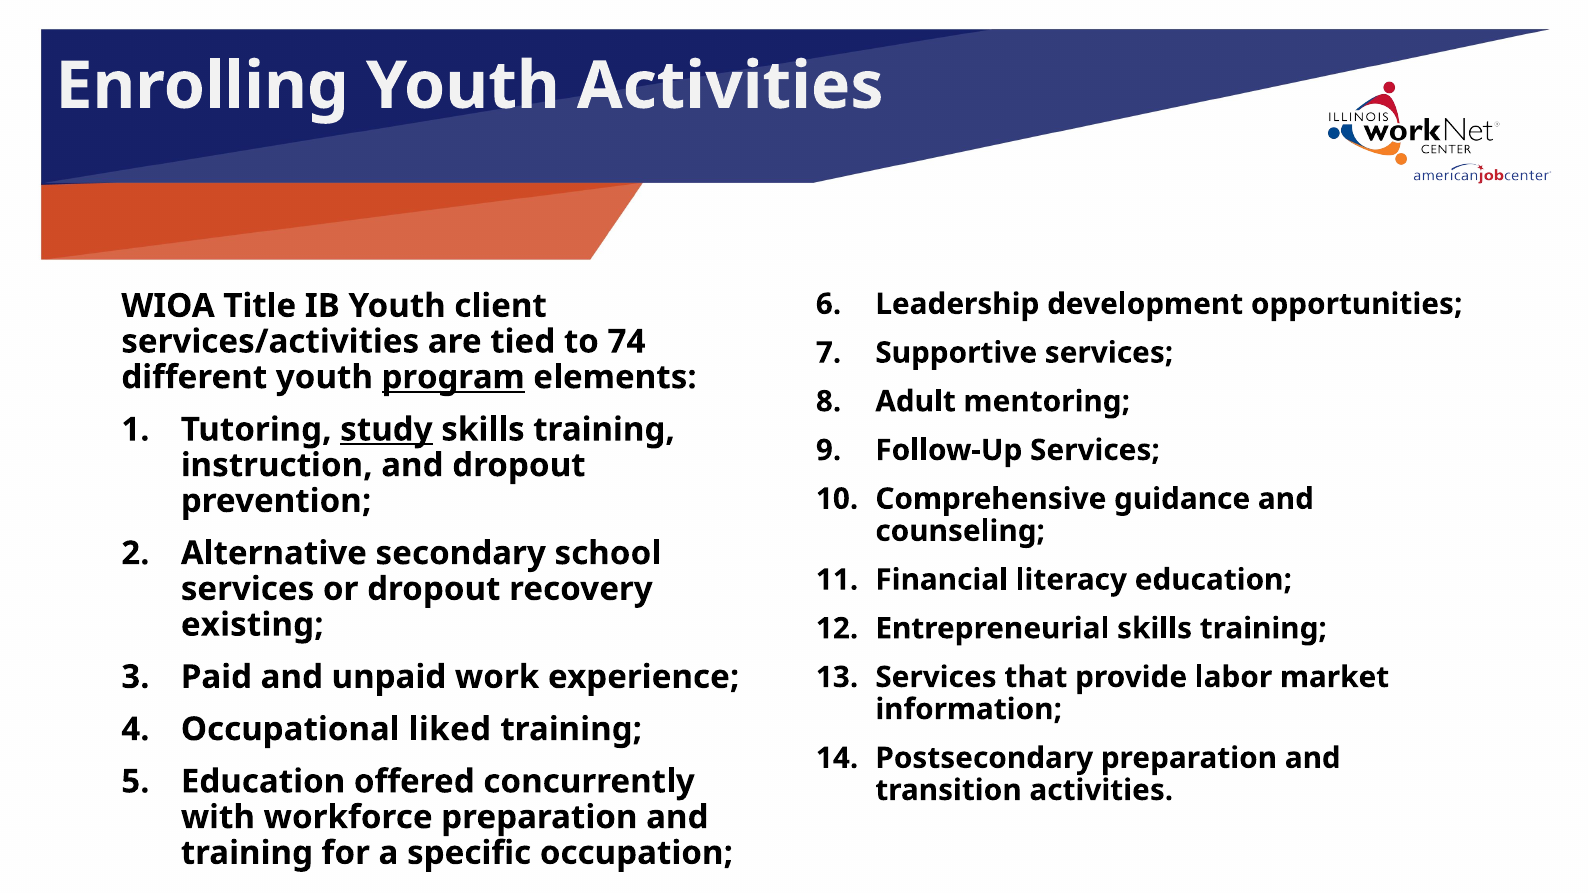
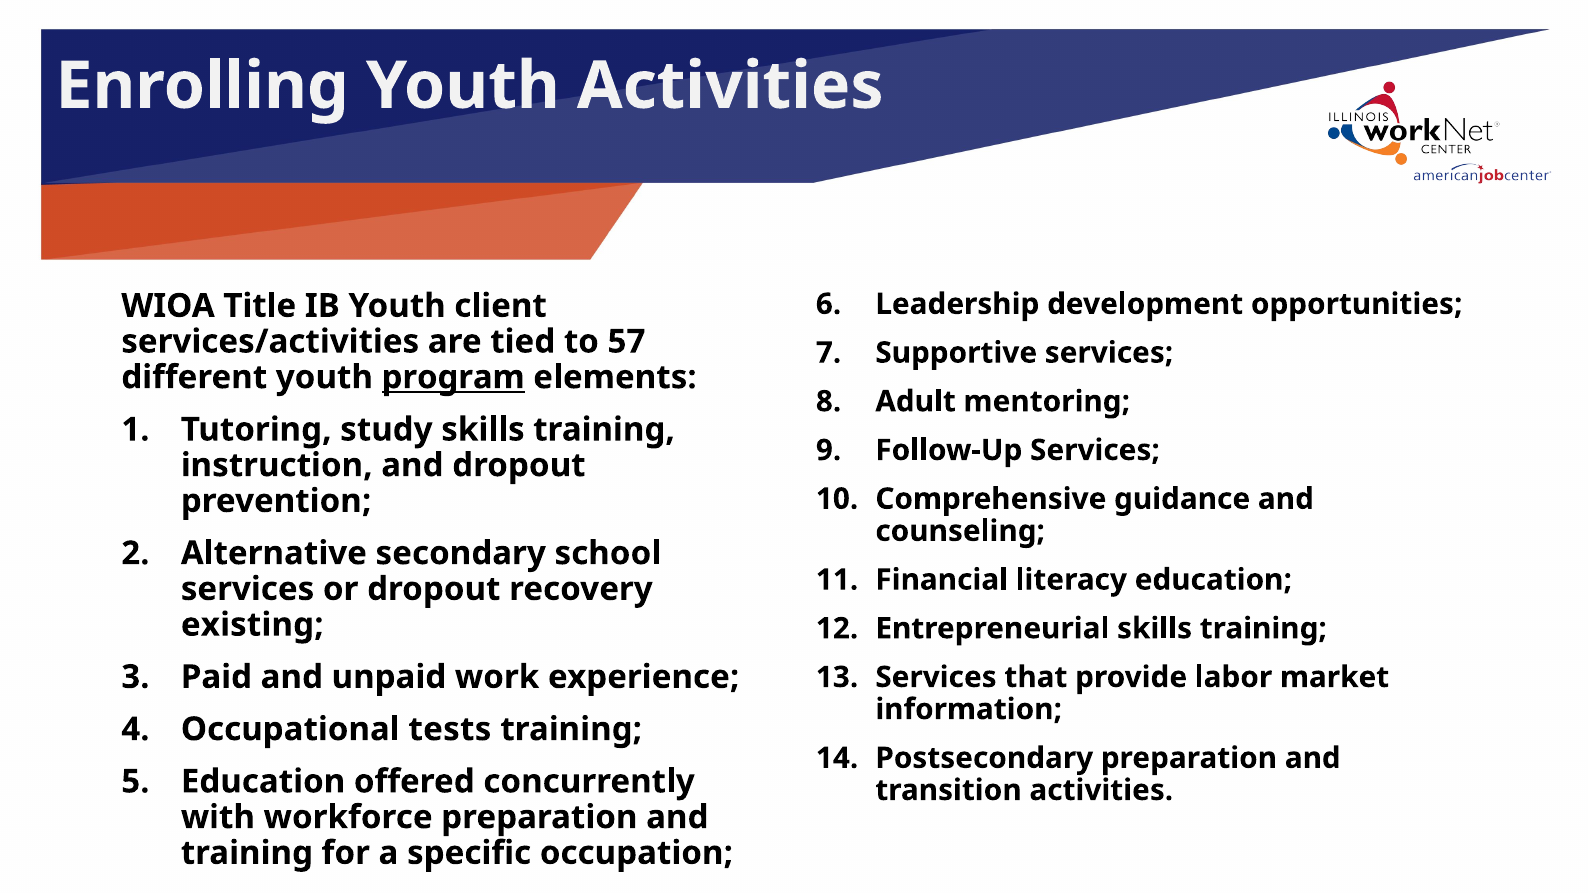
74: 74 -> 57
study underline: present -> none
liked: liked -> tests
